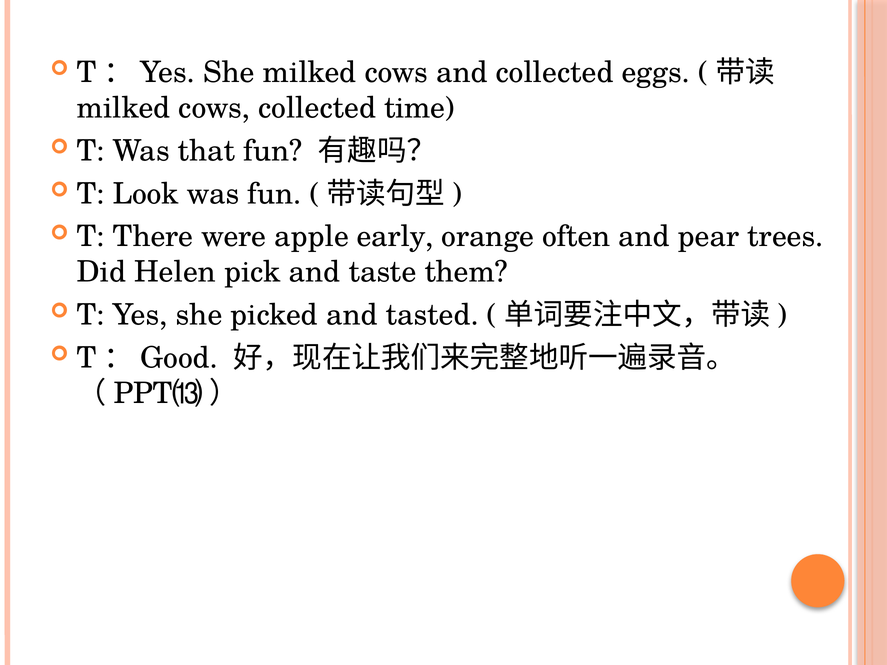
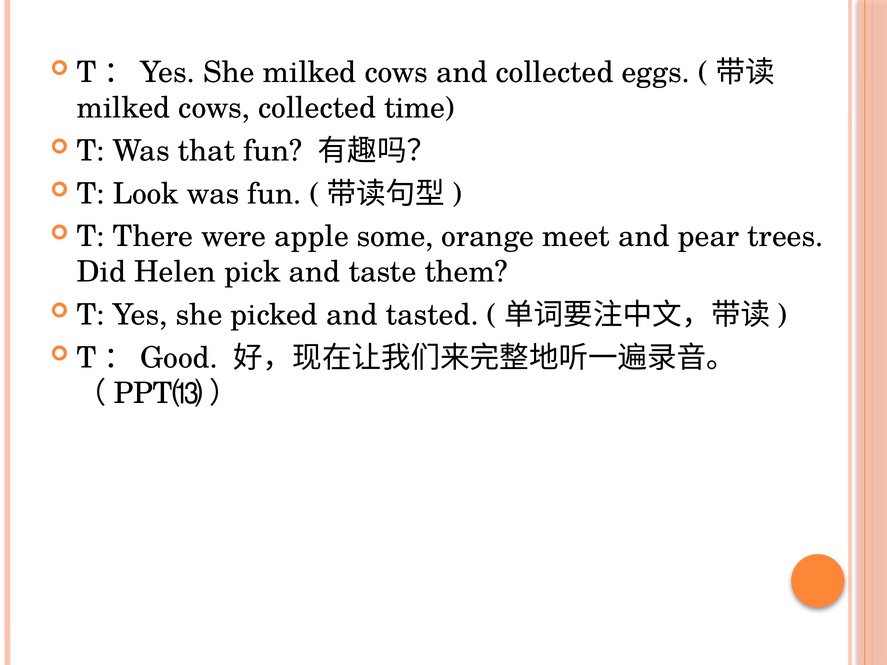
early: early -> some
often: often -> meet
